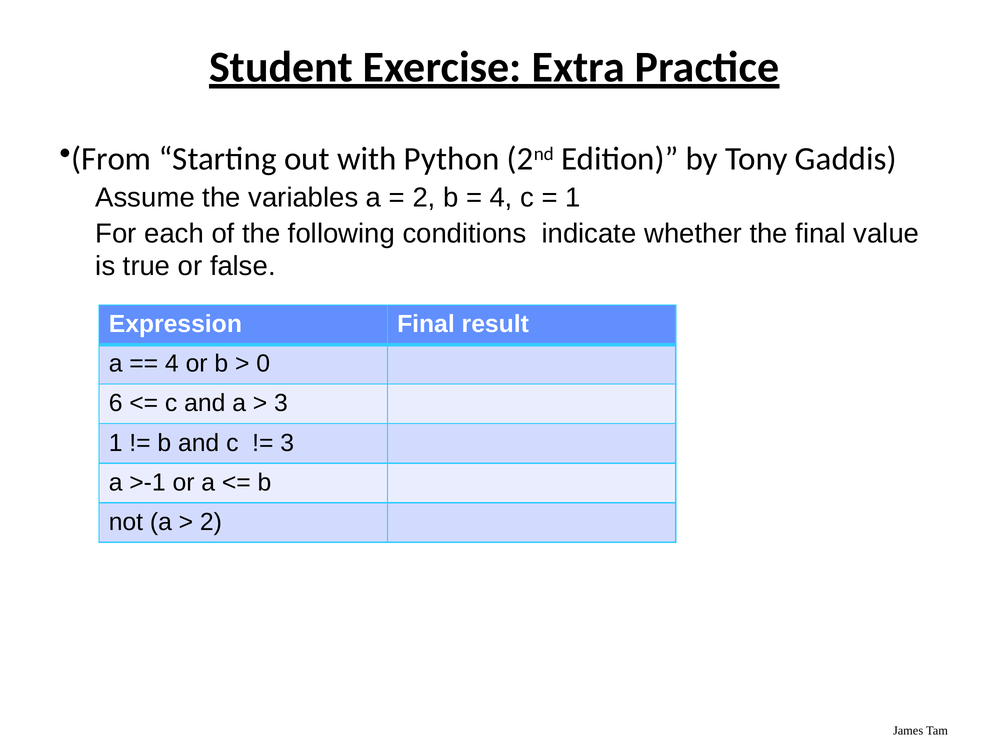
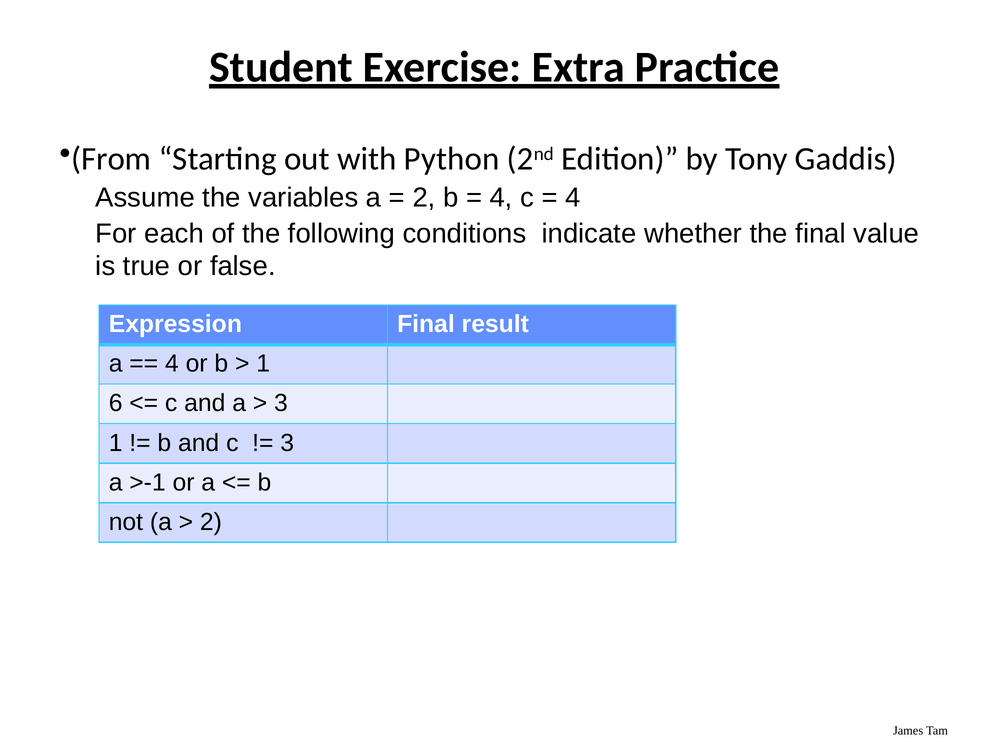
1 at (573, 198): 1 -> 4
0 at (263, 364): 0 -> 1
